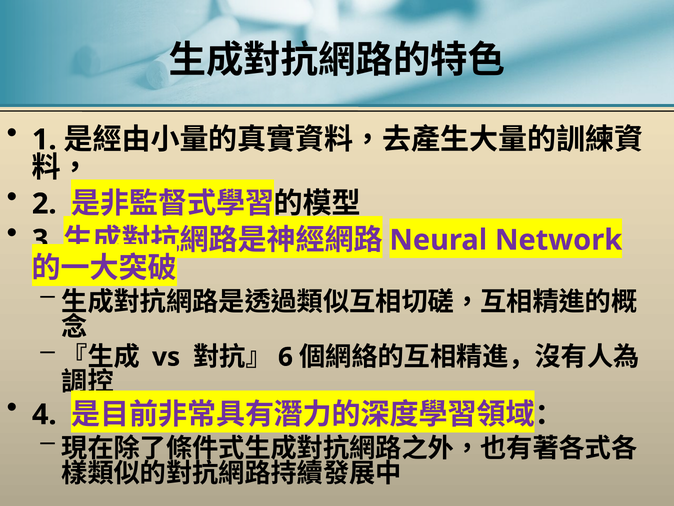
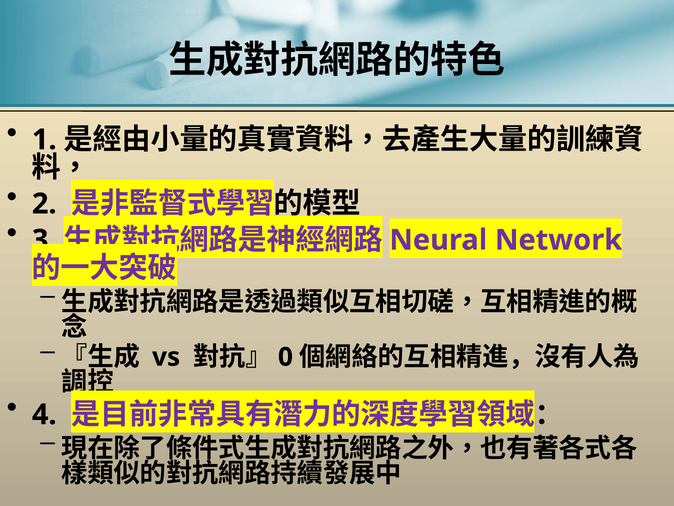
6: 6 -> 0
